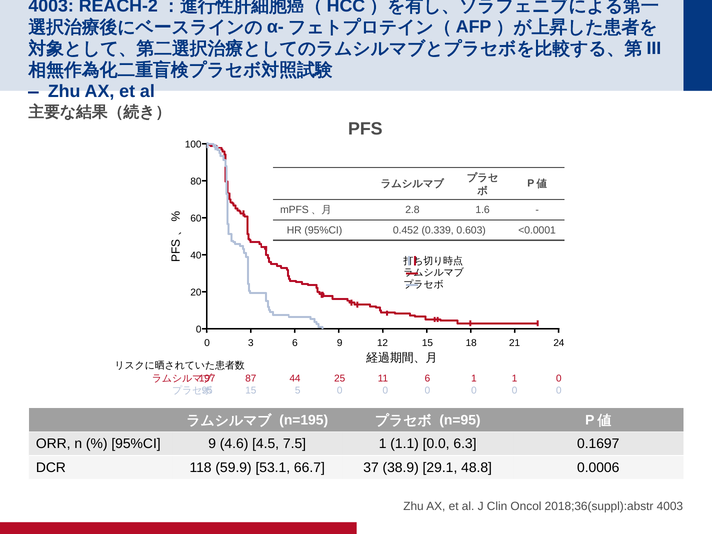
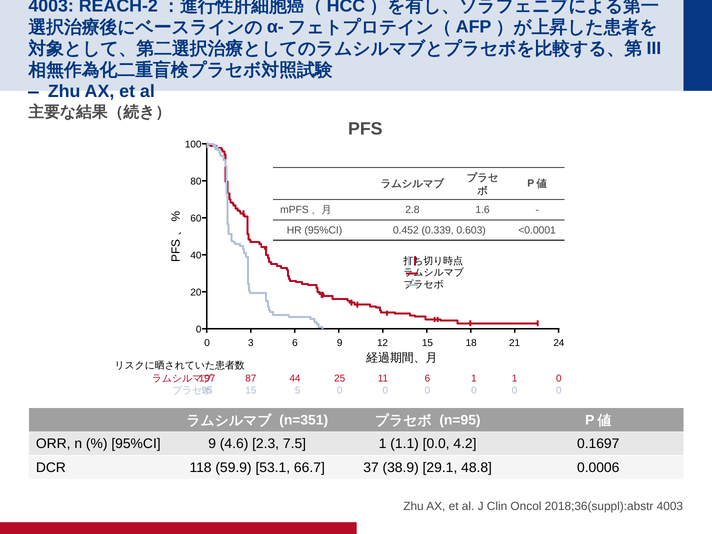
n=195: n=195 -> n=351
4.5: 4.5 -> 2.3
6.3: 6.3 -> 4.2
